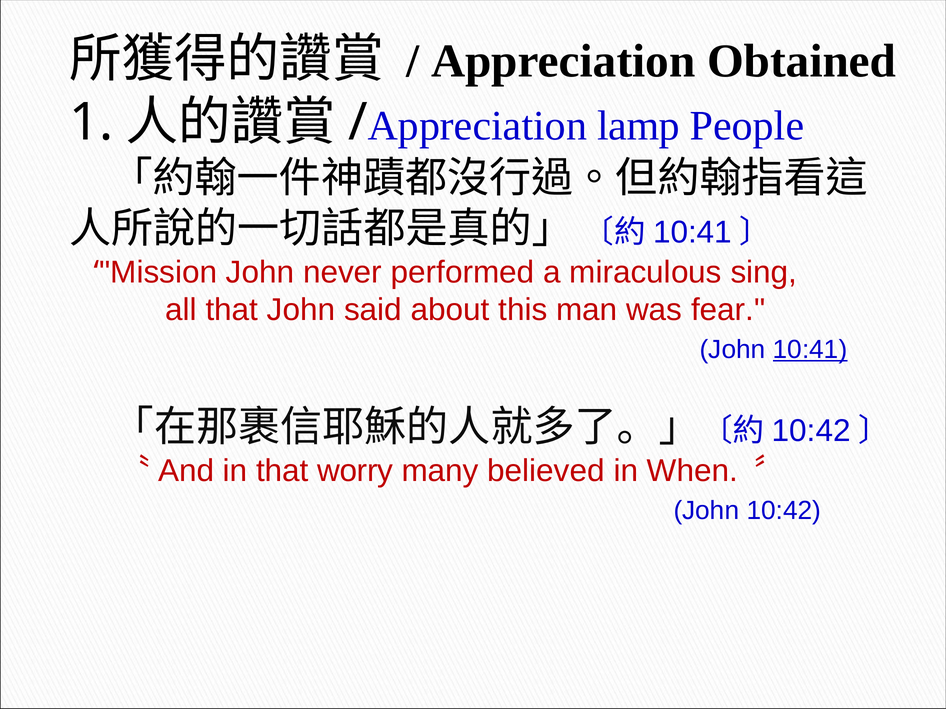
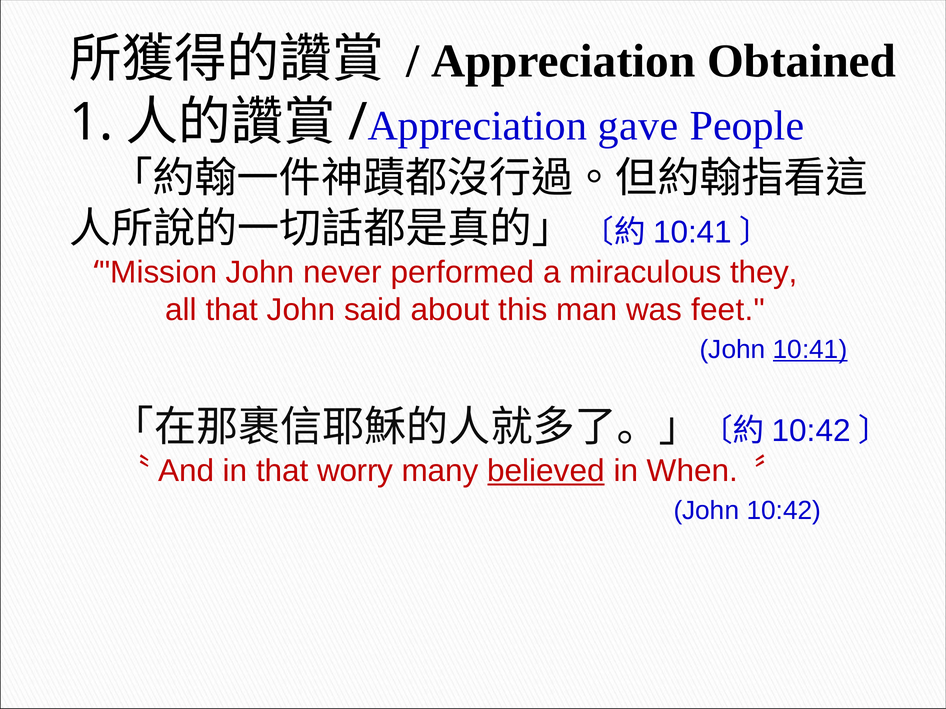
lamp: lamp -> gave
sing: sing -> they
fear: fear -> feet
believed underline: none -> present
